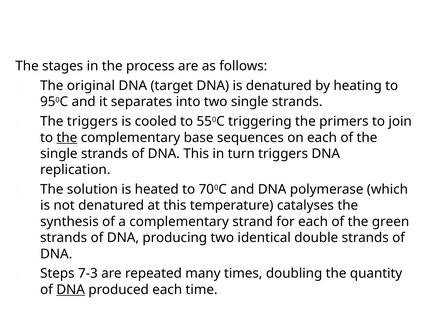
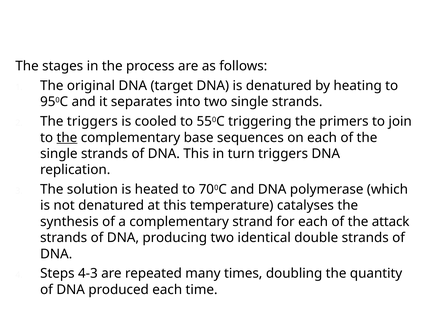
green: green -> attack
7-3: 7-3 -> 4-3
DNA at (71, 290) underline: present -> none
